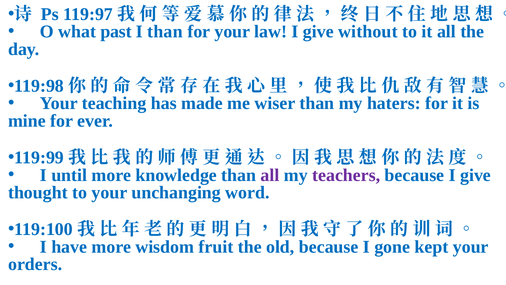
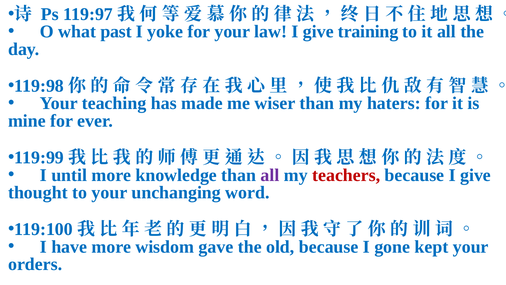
I than: than -> yoke
without: without -> training
teachers colour: purple -> red
fruit: fruit -> gave
